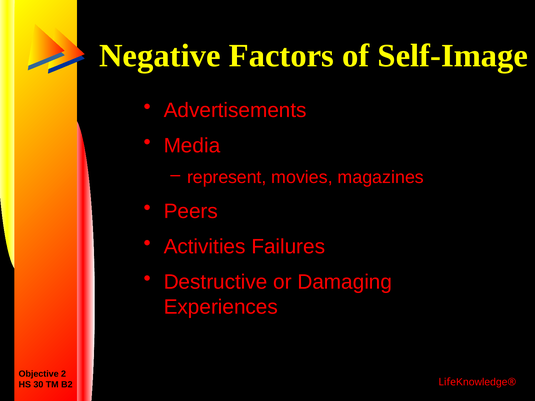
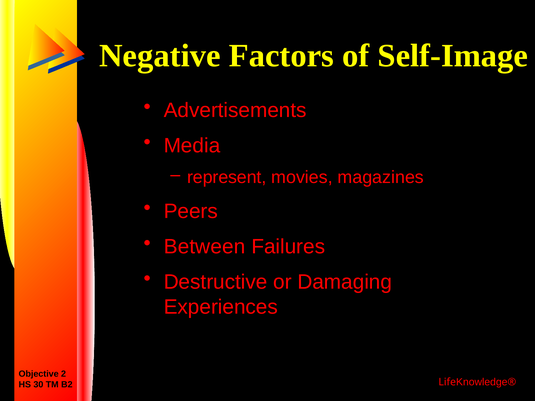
Activities: Activities -> Between
